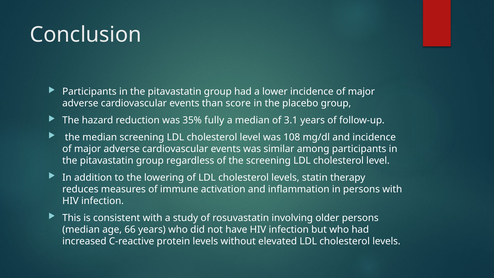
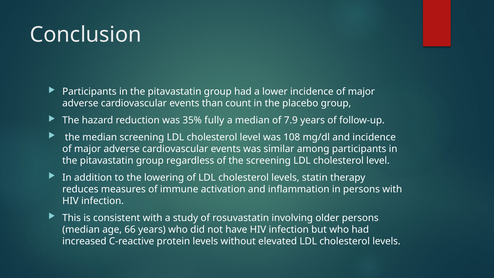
score: score -> count
3.1: 3.1 -> 7.9
